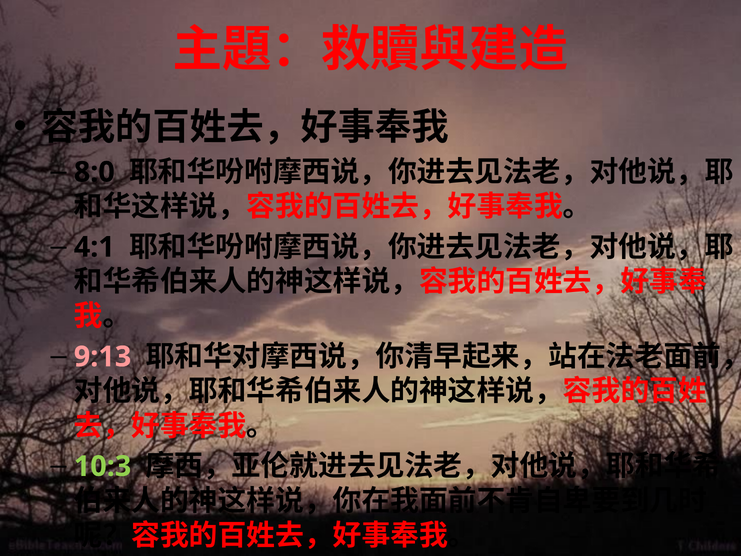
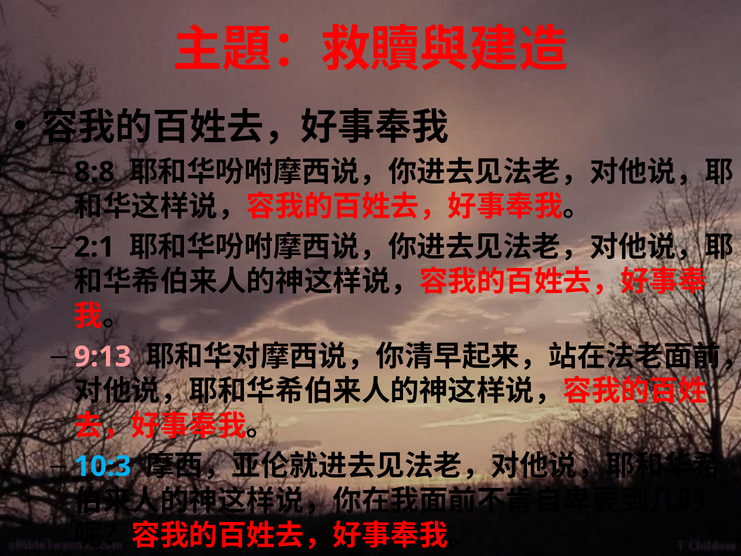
8:0: 8:0 -> 8:8
4:1: 4:1 -> 2:1
10:3 colour: light green -> light blue
